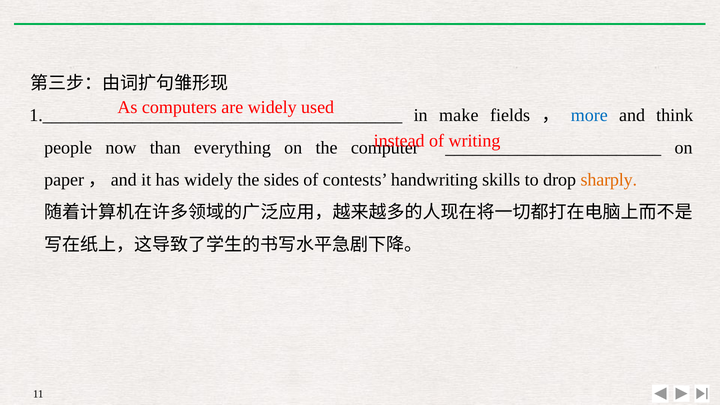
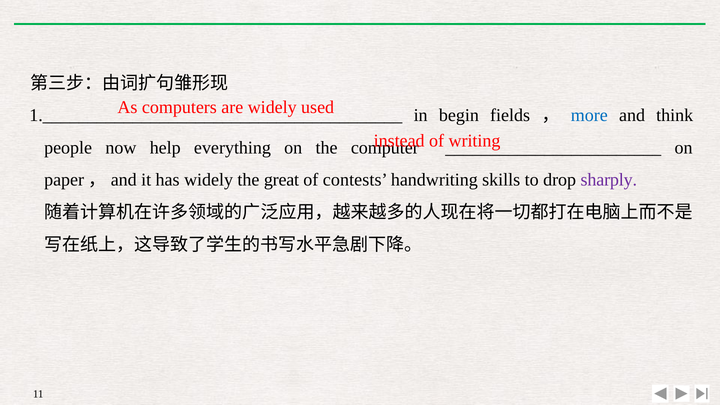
make: make -> begin
than: than -> help
sides: sides -> great
sharply colour: orange -> purple
